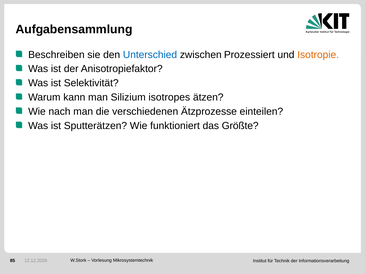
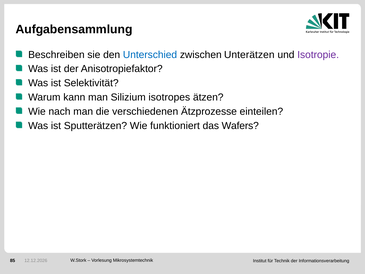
Prozessiert: Prozessiert -> Unterätzen
Isotropie colour: orange -> purple
Größte: Größte -> Wafers
